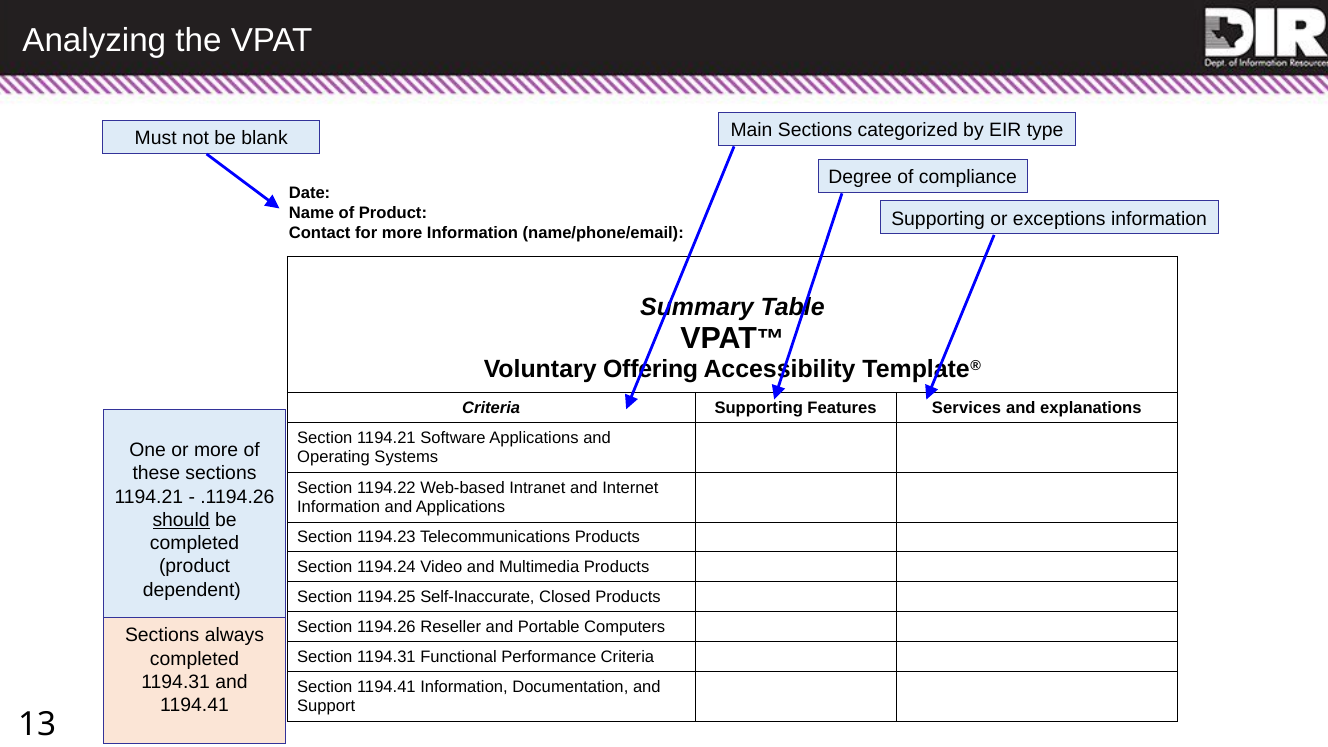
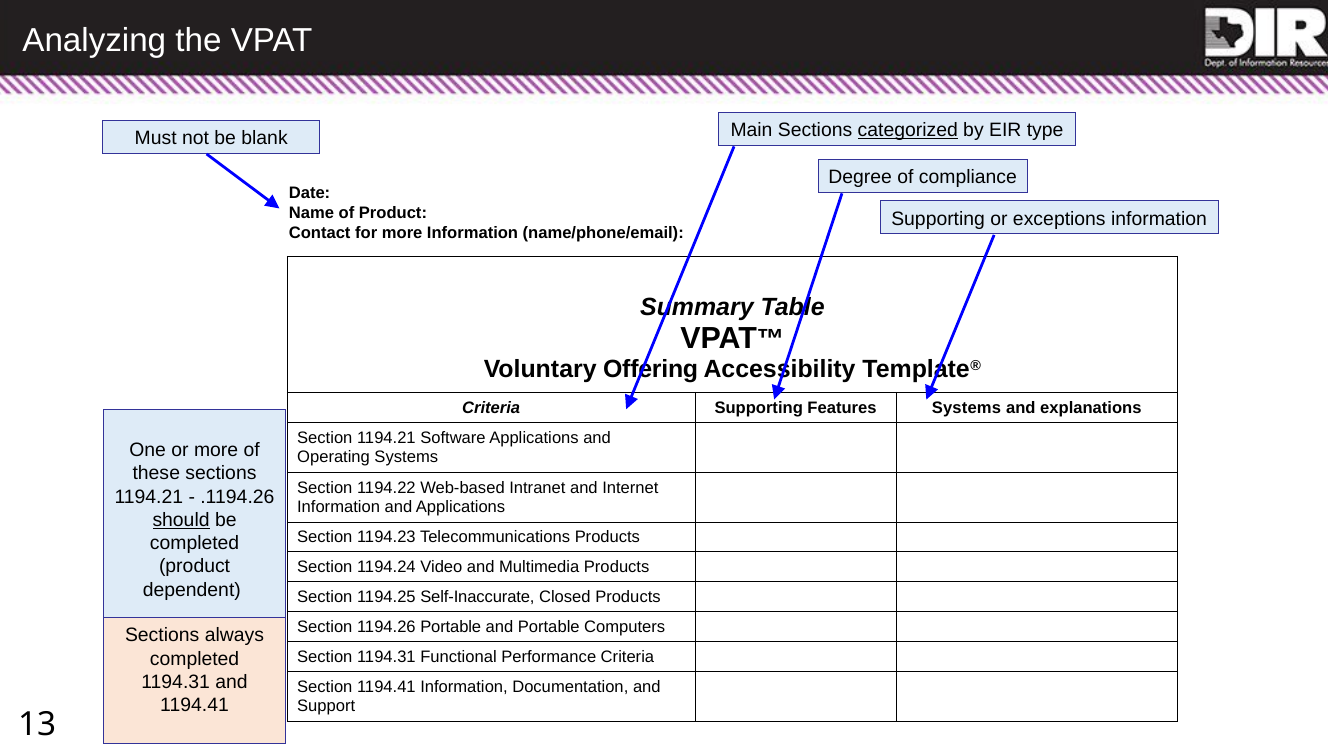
categorized underline: none -> present
Features Services: Services -> Systems
1194.26 Reseller: Reseller -> Portable
